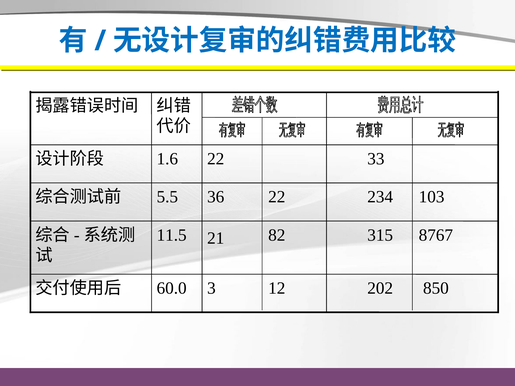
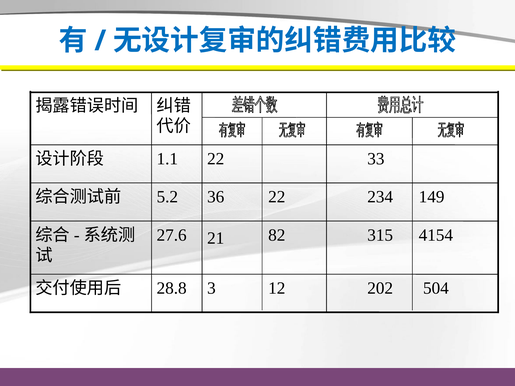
1.6: 1.6 -> 1.1
5.5: 5.5 -> 5.2
103: 103 -> 149
11.5: 11.5 -> 27.6
8767: 8767 -> 4154
60.0: 60.0 -> 28.8
850: 850 -> 504
